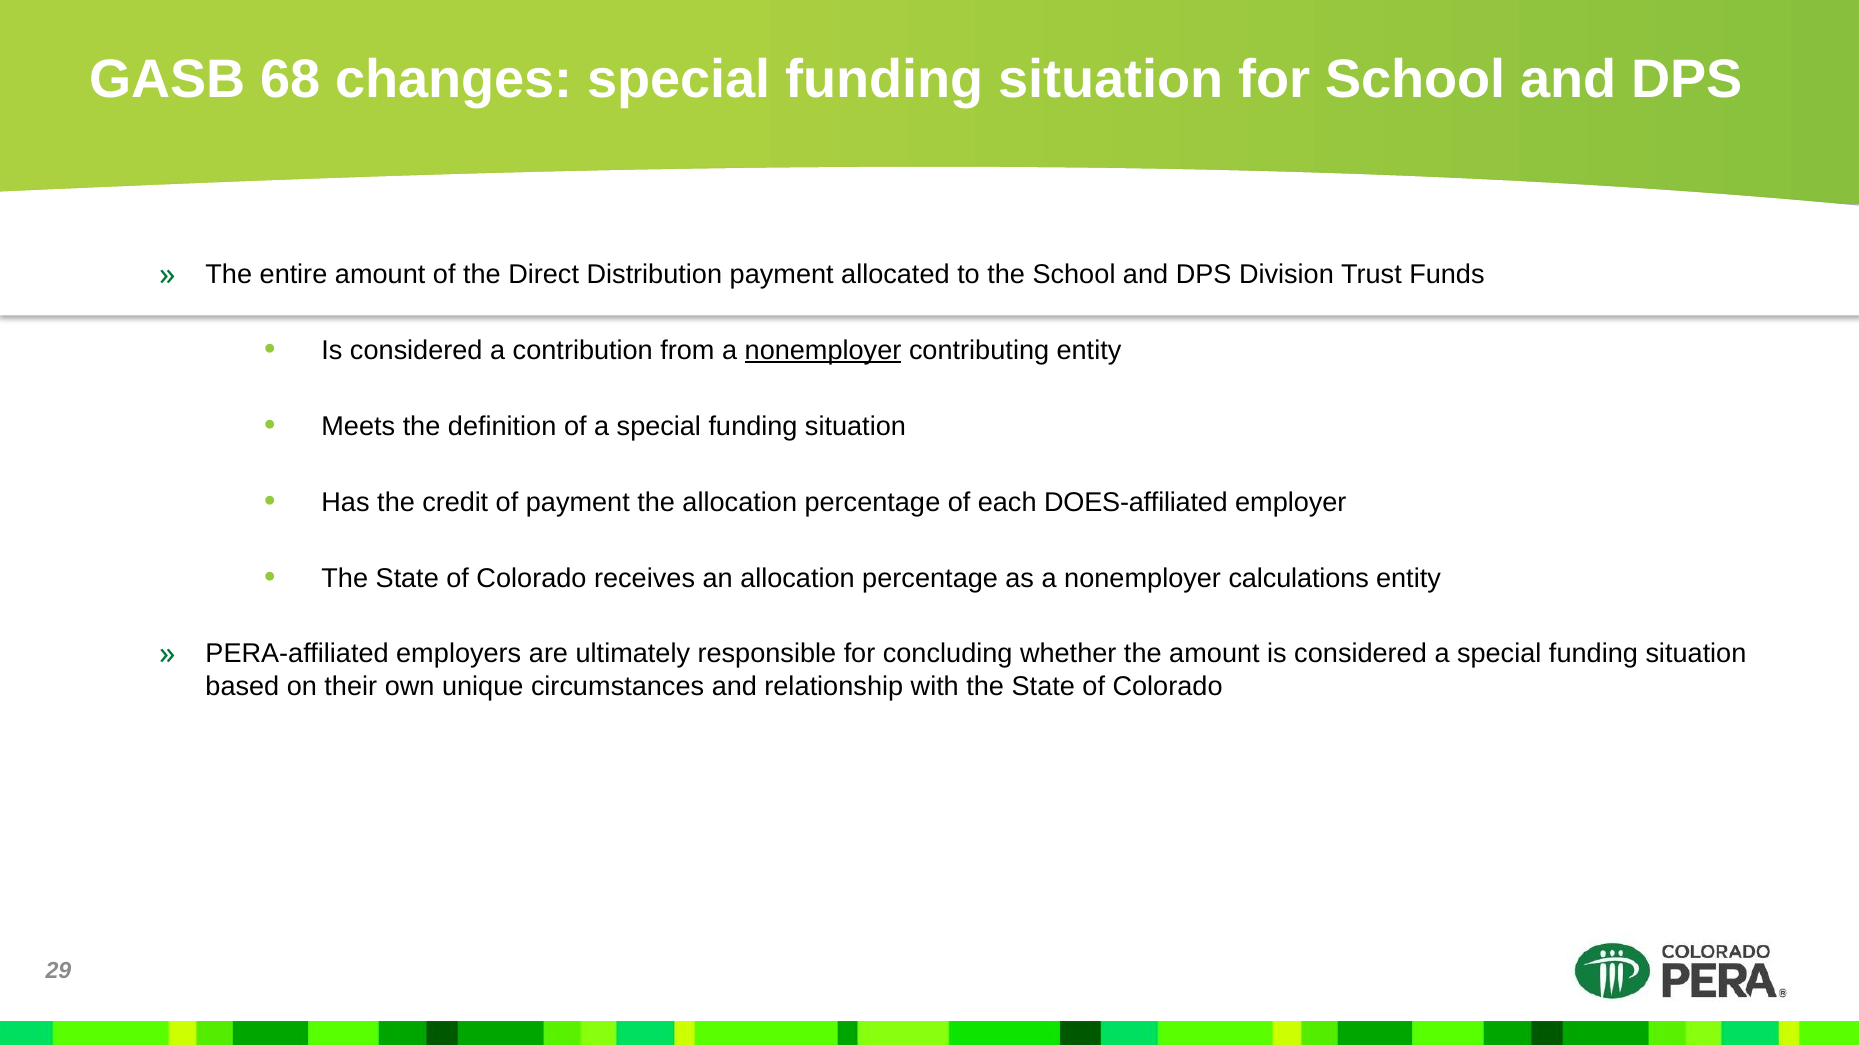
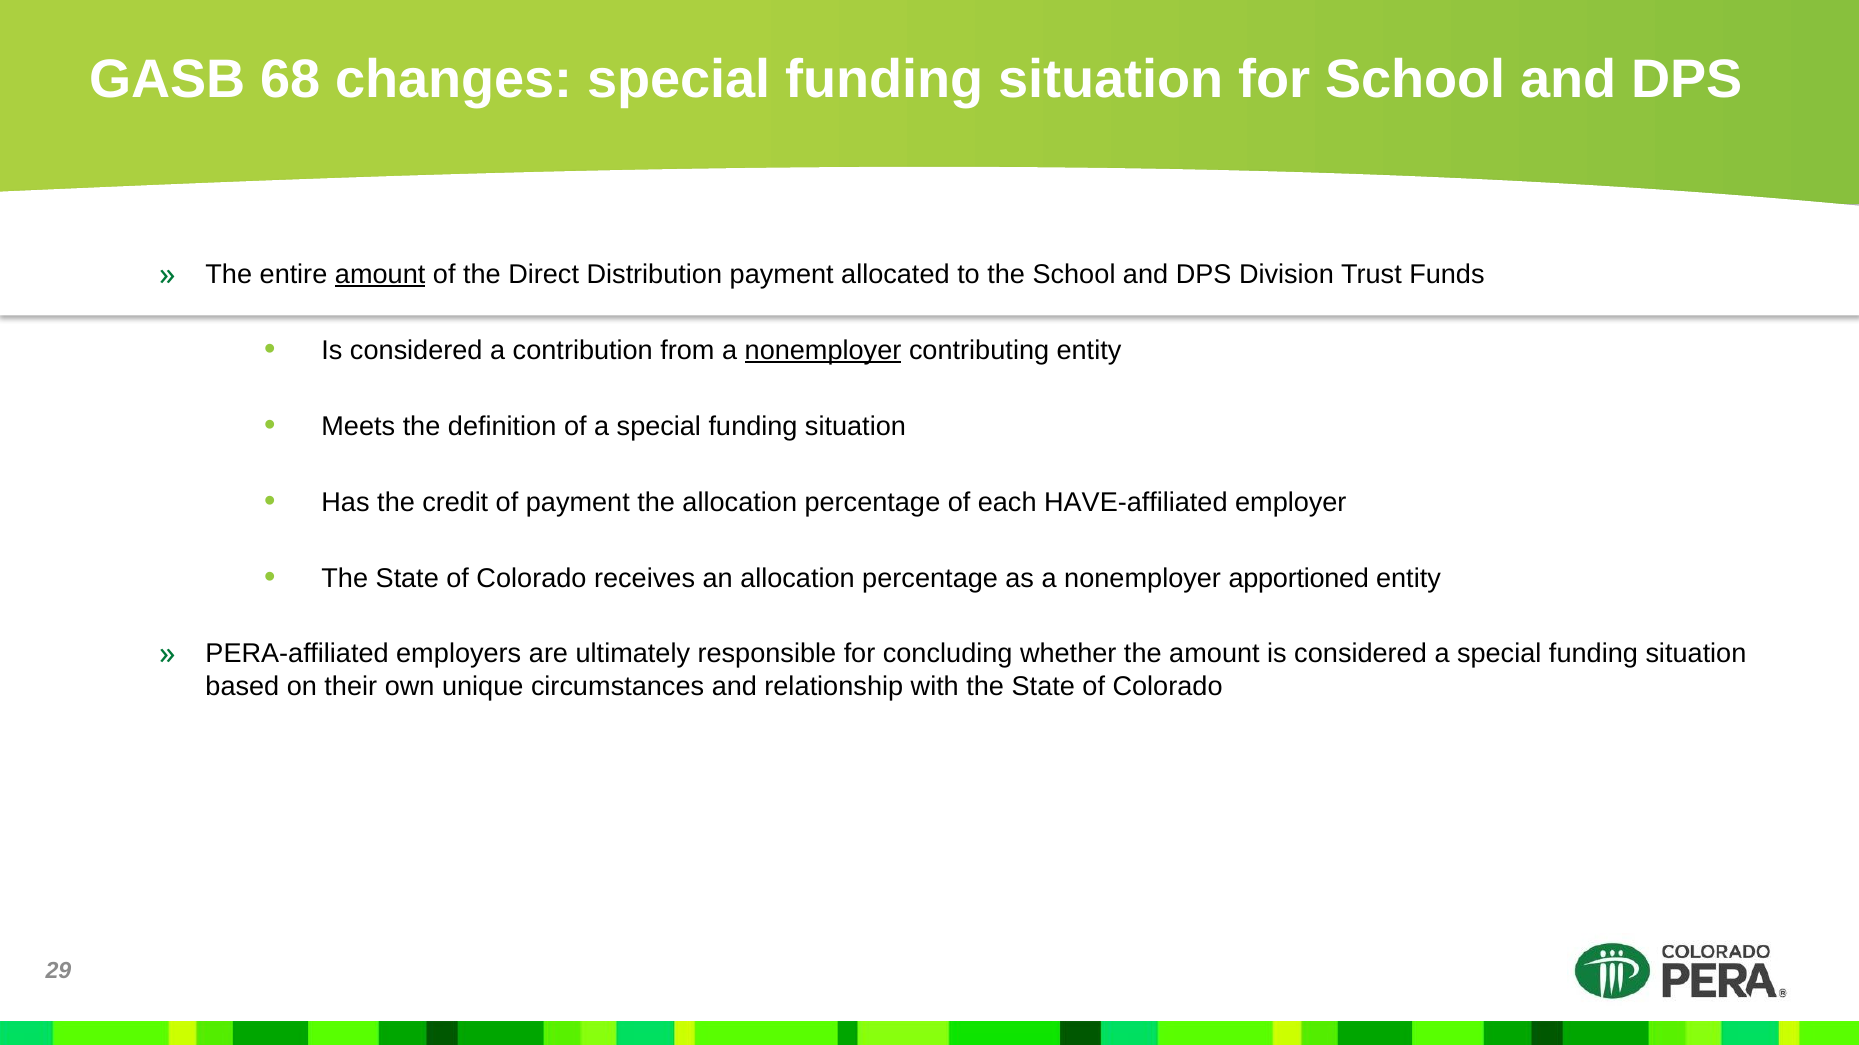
amount at (380, 274) underline: none -> present
DOES-affiliated: DOES-affiliated -> HAVE-affiliated
calculations: calculations -> apportioned
